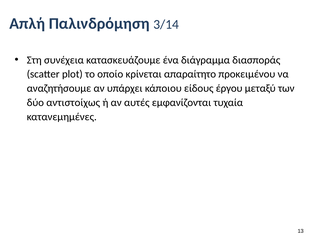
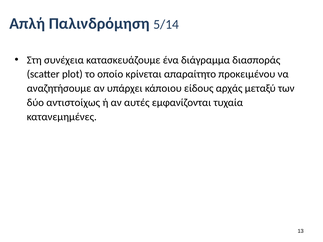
3/14: 3/14 -> 5/14
έργου: έργου -> αρχάς
